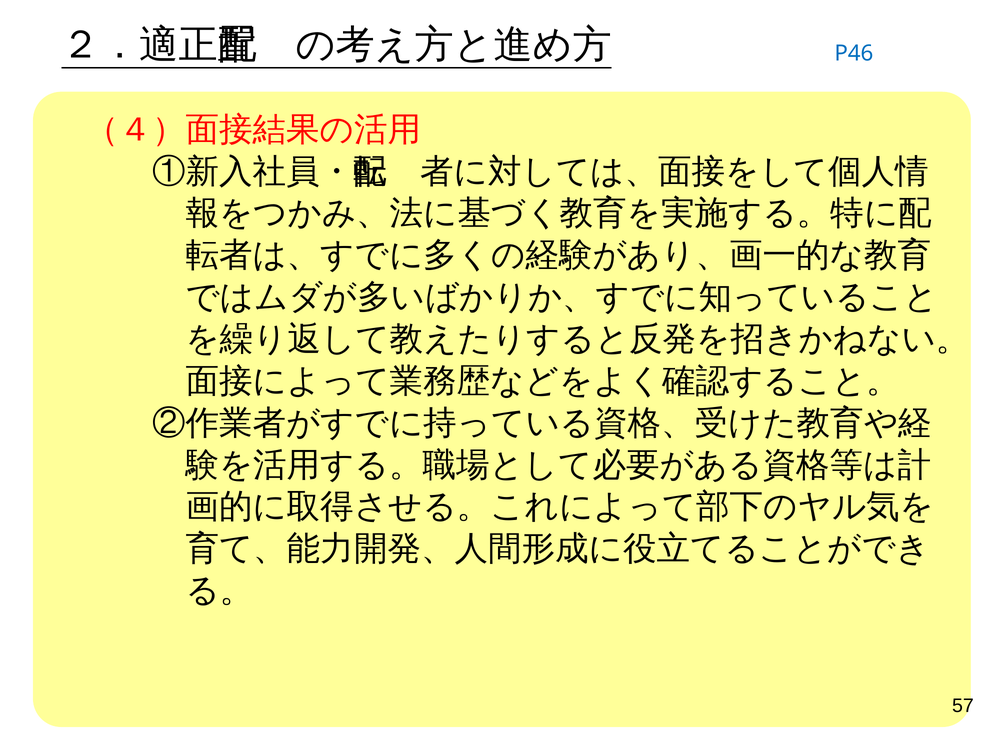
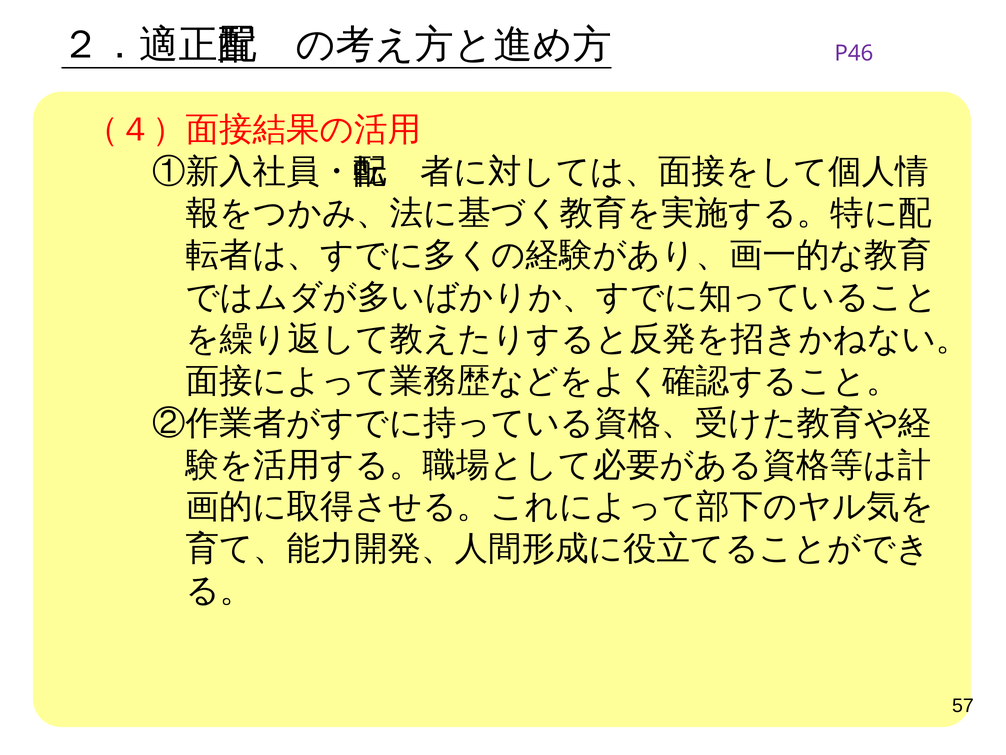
P46 colour: blue -> purple
